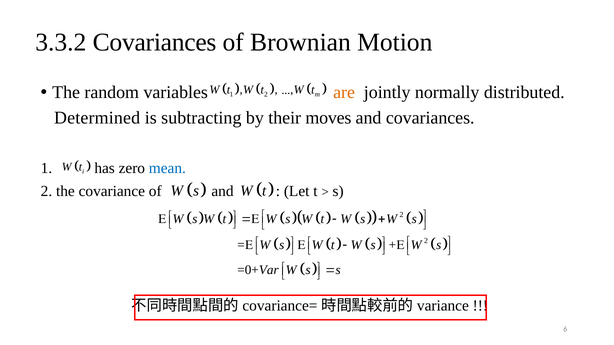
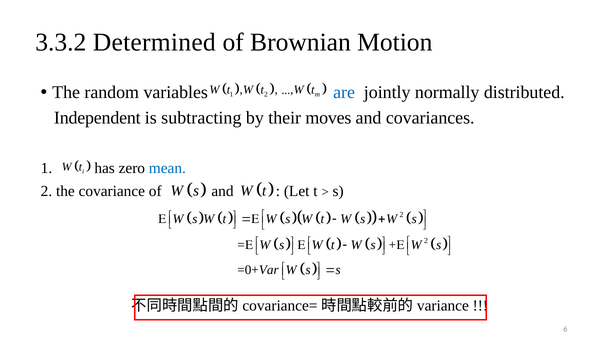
3.3.2 Covariances: Covariances -> Determined
are colour: orange -> blue
Determined: Determined -> Independent
